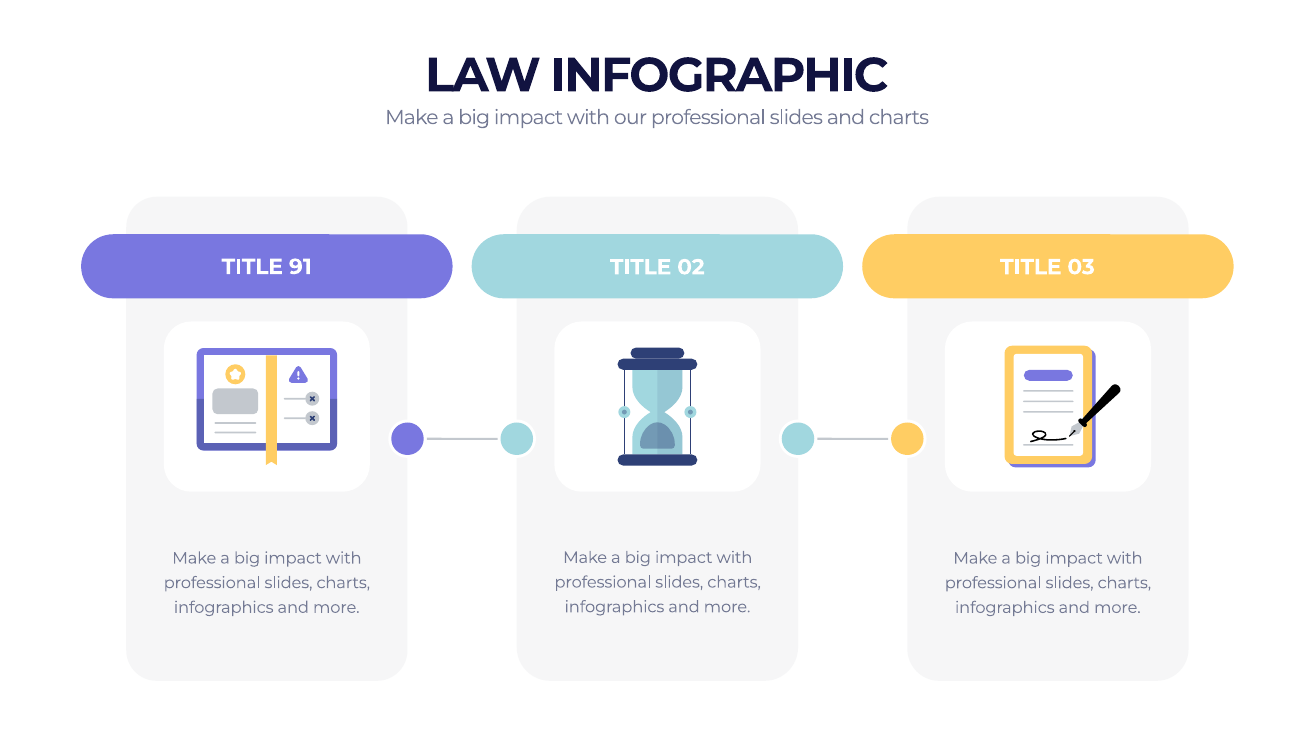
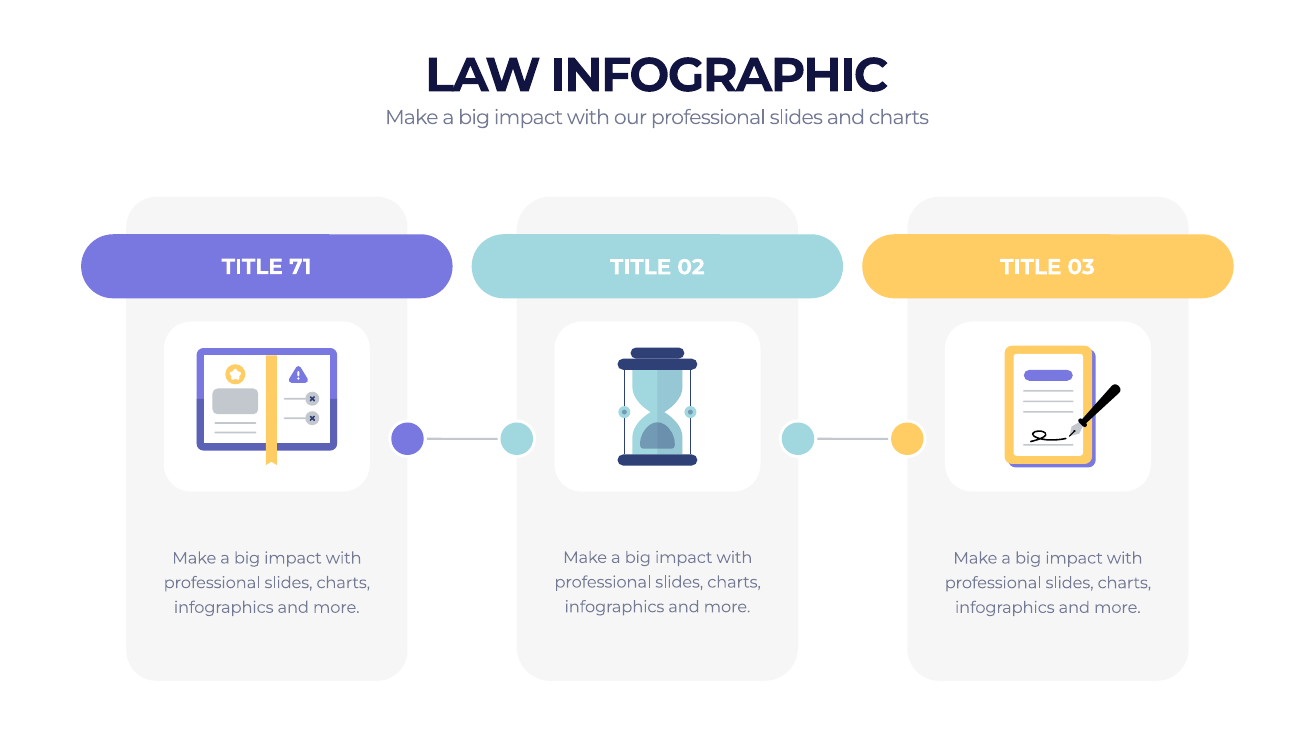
91: 91 -> 71
